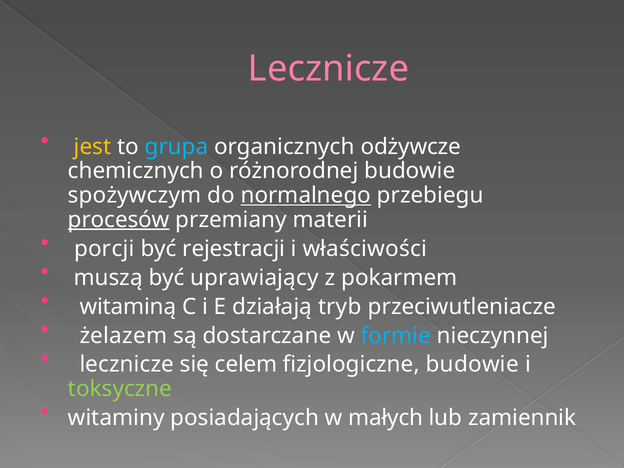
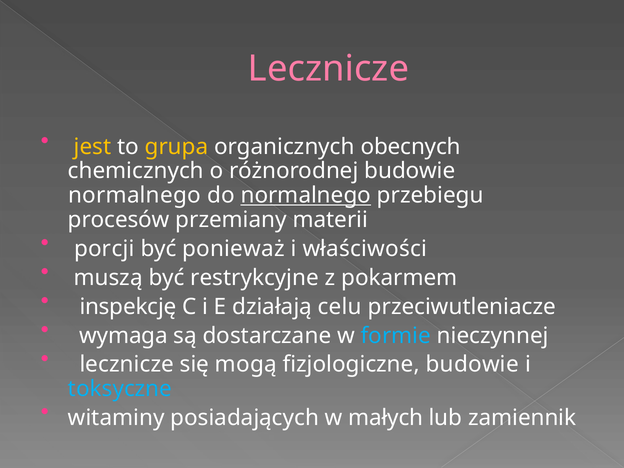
grupa colour: light blue -> yellow
odżywcze: odżywcze -> obecnych
spożywczym at (135, 195): spożywczym -> normalnego
procesów underline: present -> none
rejestracji: rejestracji -> ponieważ
uprawiający: uprawiający -> restrykcyjne
witaminą: witaminą -> inspekcję
tryb: tryb -> celu
żelazem: żelazem -> wymaga
celem: celem -> mogą
toksyczne colour: light green -> light blue
